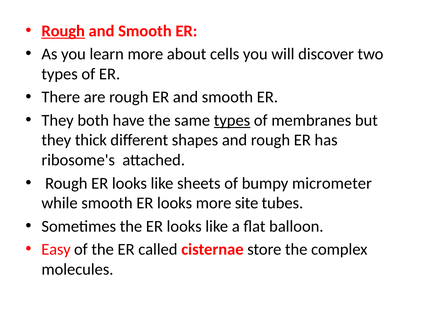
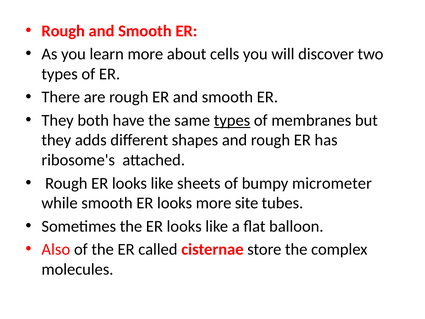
Rough at (63, 31) underline: present -> none
thick: thick -> adds
Easy: Easy -> Also
